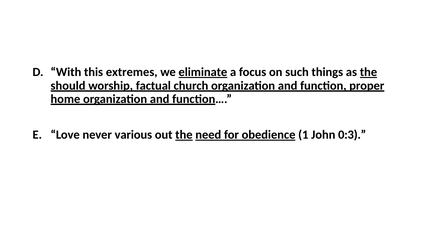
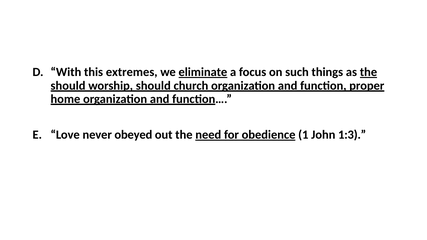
worship factual: factual -> should
various: various -> obeyed
the at (184, 135) underline: present -> none
0:3: 0:3 -> 1:3
